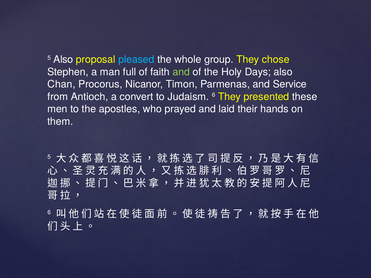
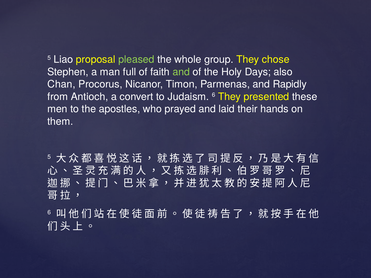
5 Also: Also -> Liao
pleased colour: light blue -> light green
Service: Service -> Rapidly
